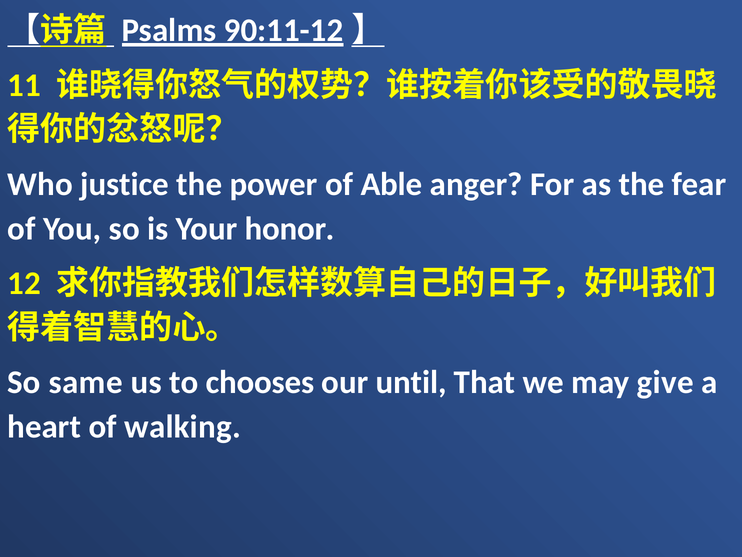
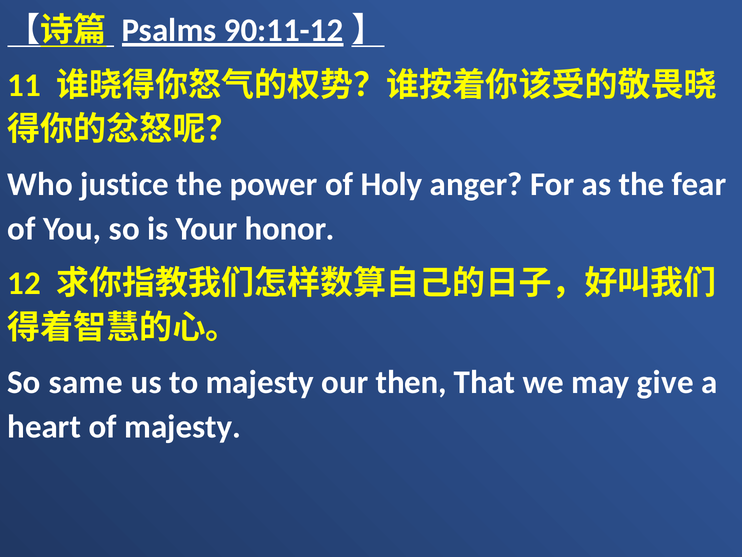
Able: Able -> Holy
to chooses: chooses -> majesty
until: until -> then
of walking: walking -> majesty
